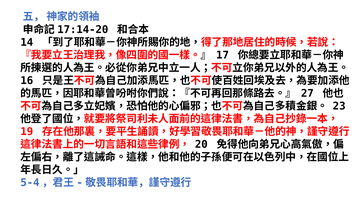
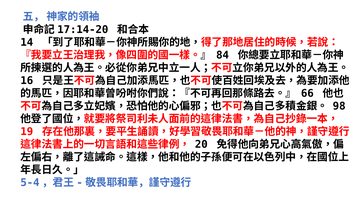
17: 17 -> 84
27: 27 -> 66
23: 23 -> 98
